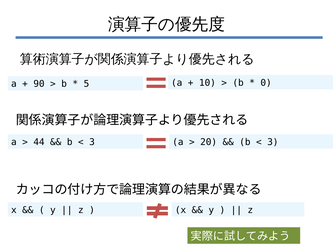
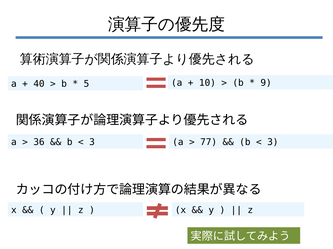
90: 90 -> 40
0: 0 -> 9
44: 44 -> 36
20: 20 -> 77
